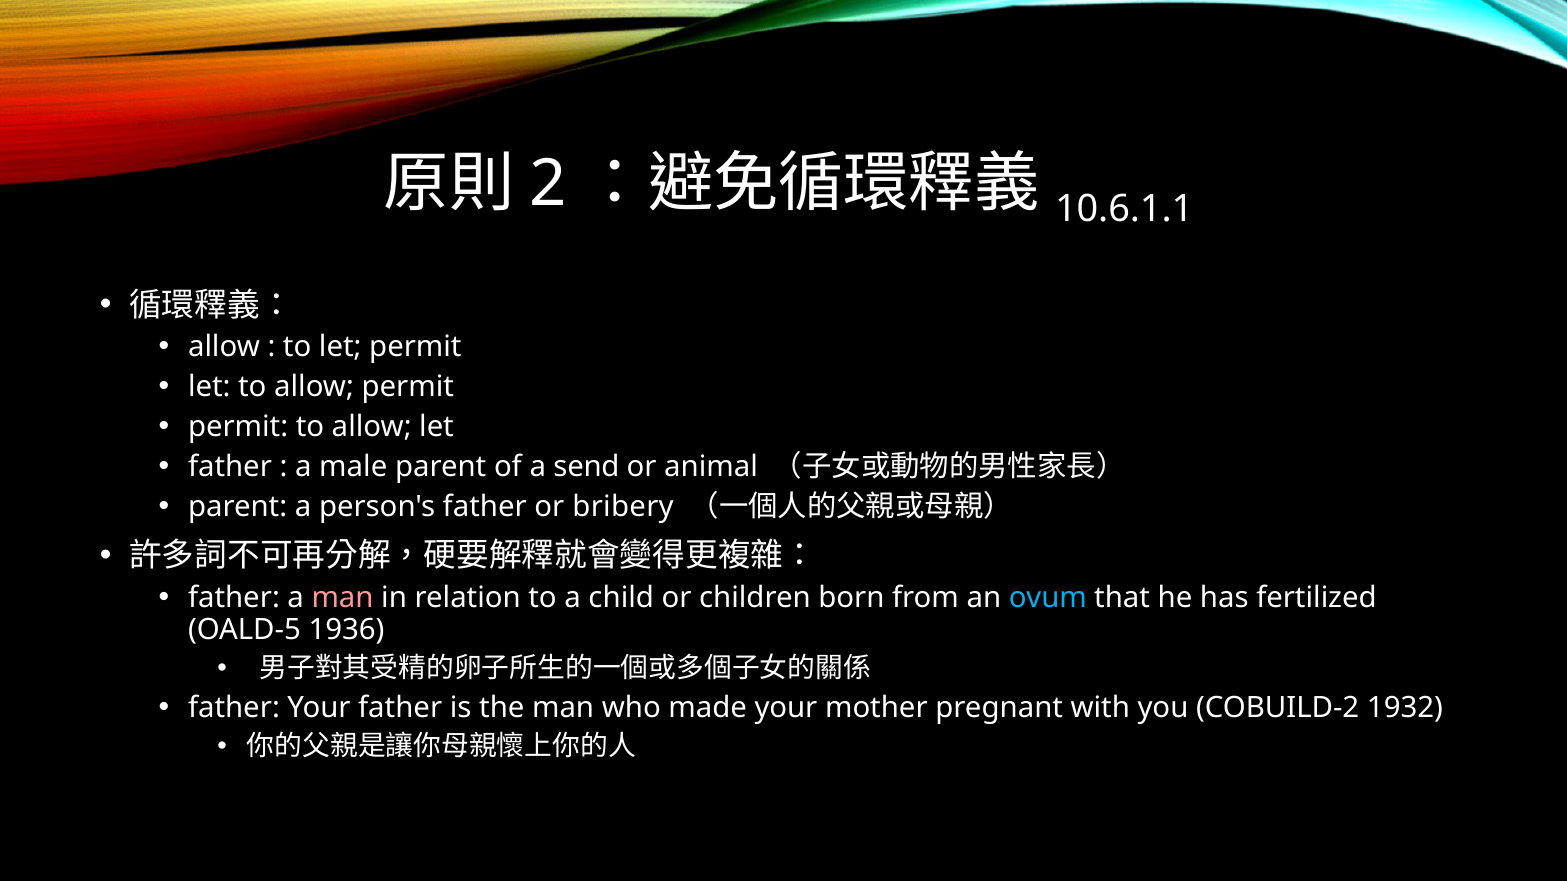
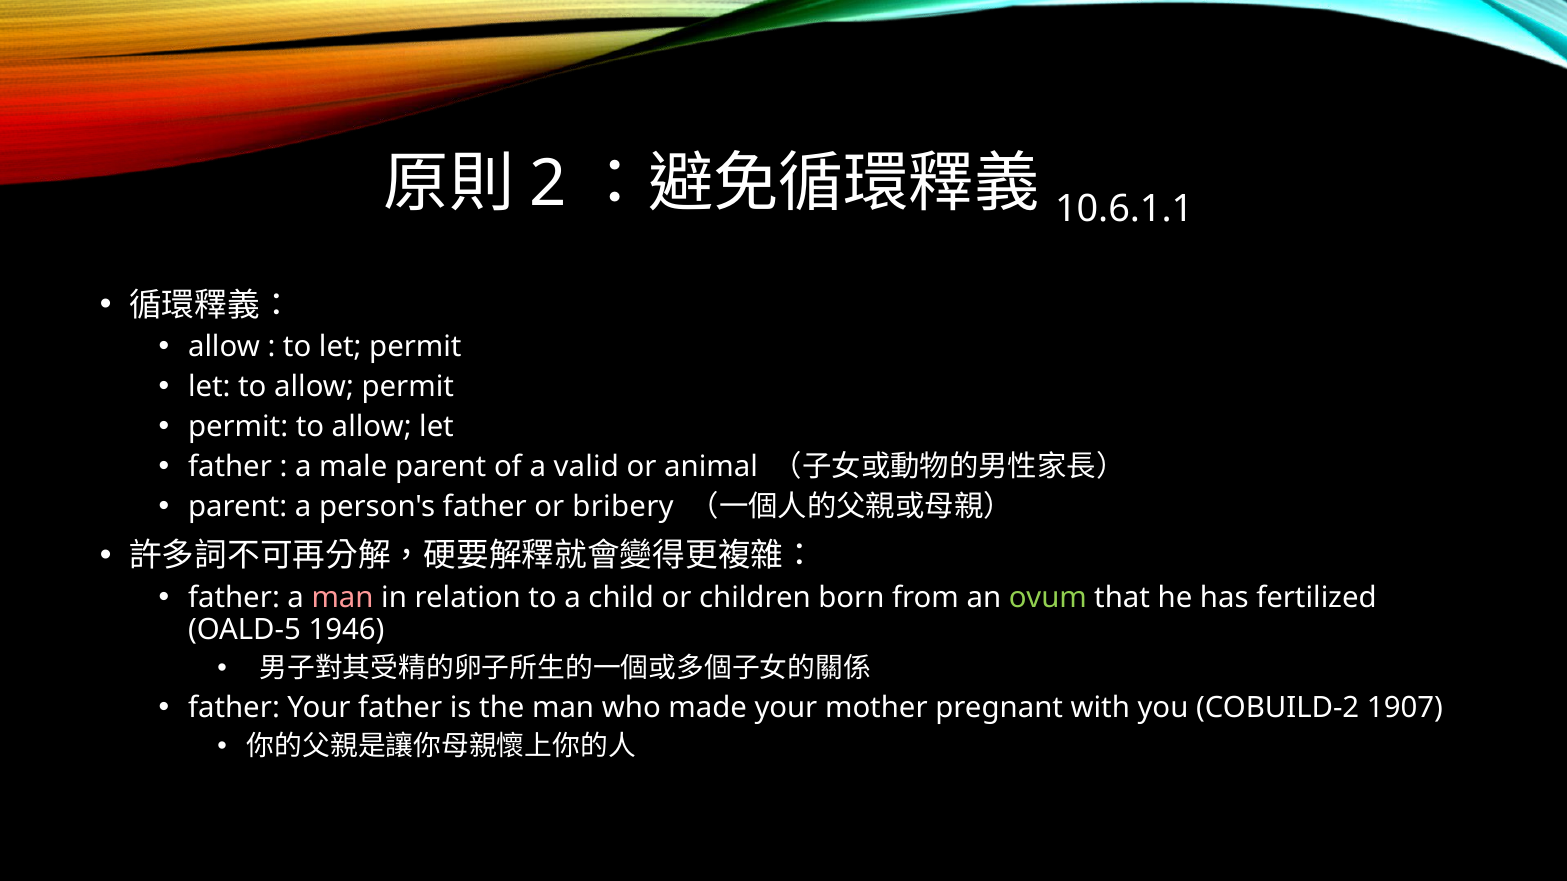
send: send -> valid
ovum colour: light blue -> light green
1936: 1936 -> 1946
1932: 1932 -> 1907
